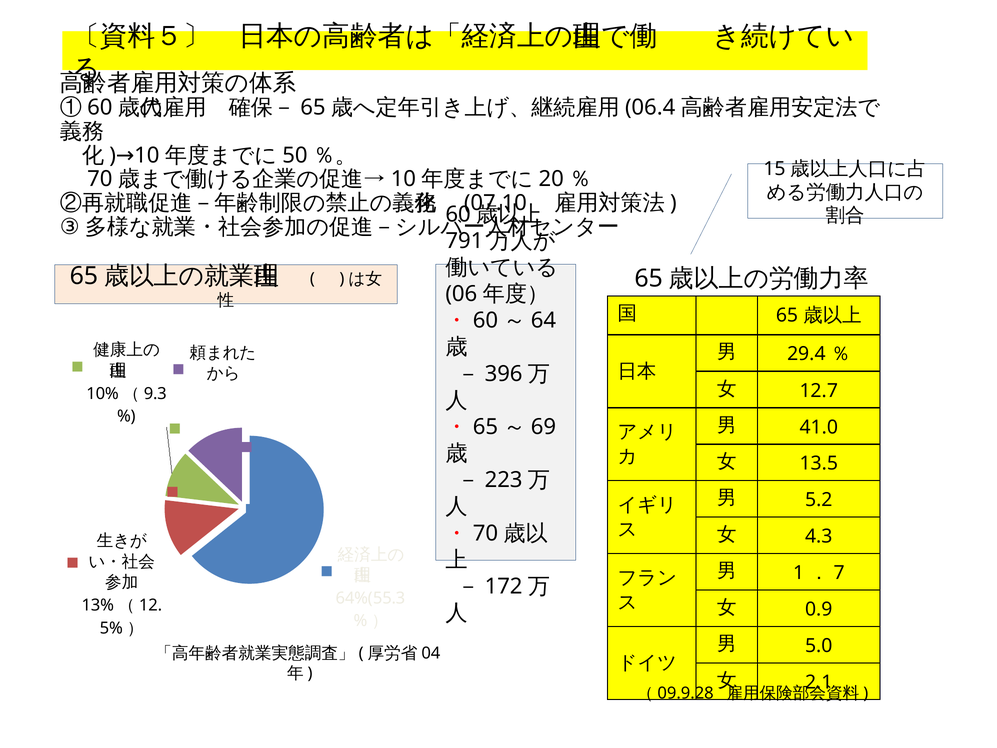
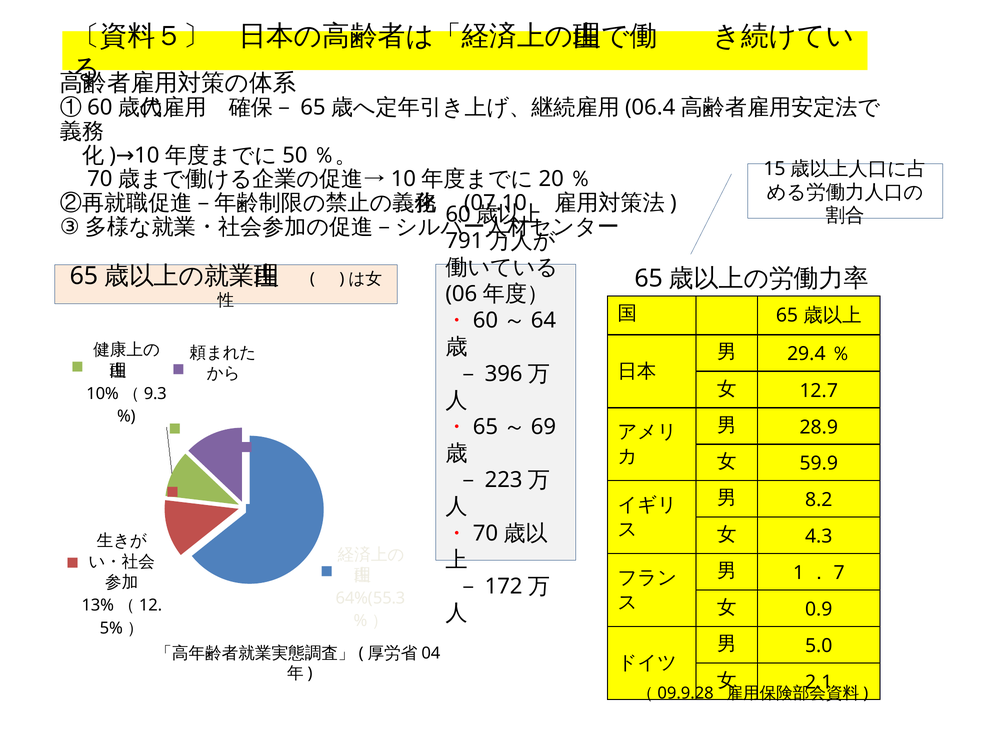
41.0: 41.0 -> 28.9
13.5: 13.5 -> 59.9
5.2: 5.2 -> 8.2
